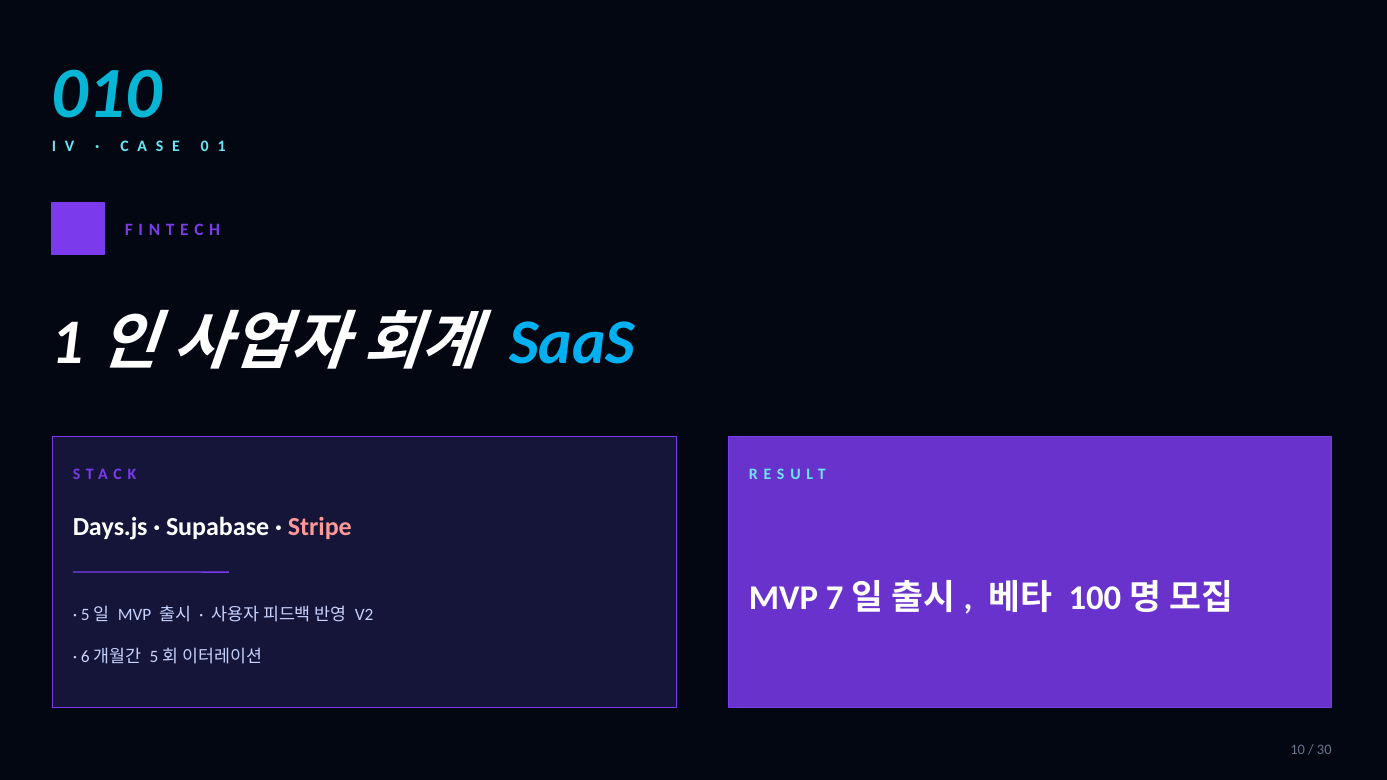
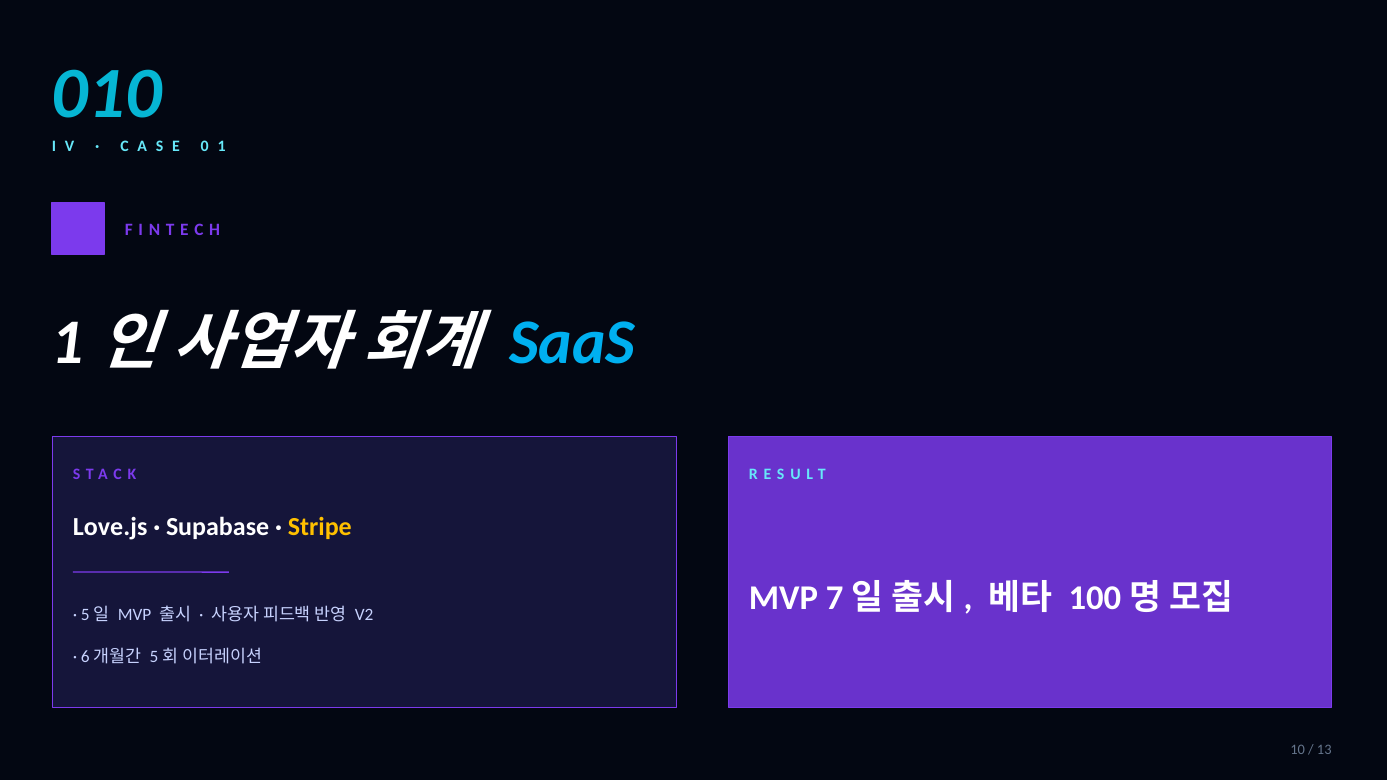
Days.js: Days.js -> Love.js
Stripe colour: pink -> yellow
30: 30 -> 13
